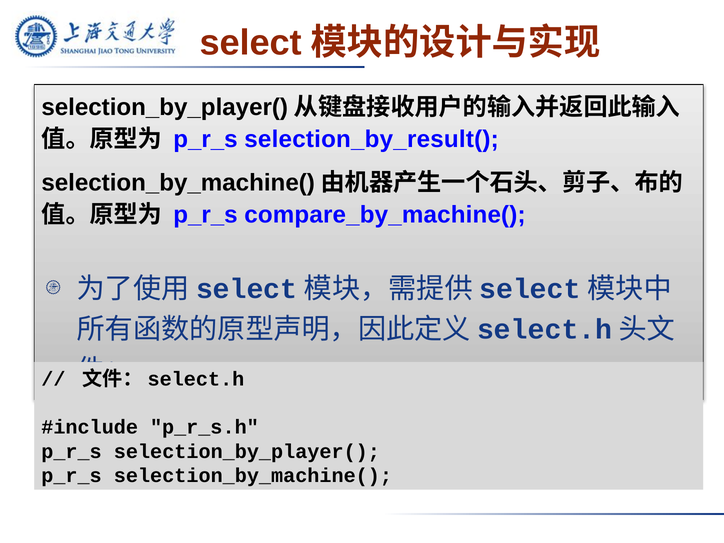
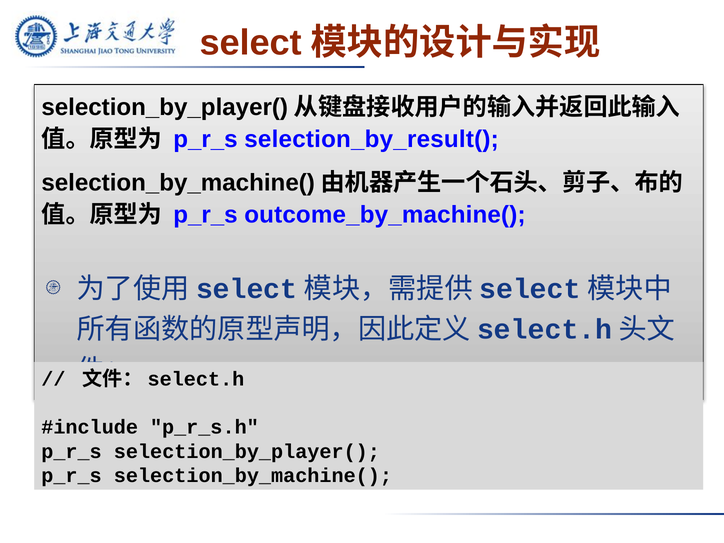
compare_by_machine(: compare_by_machine( -> outcome_by_machine(
